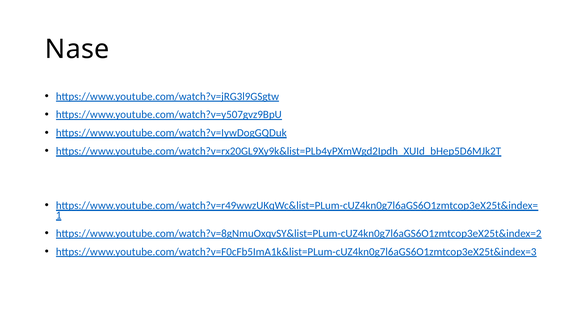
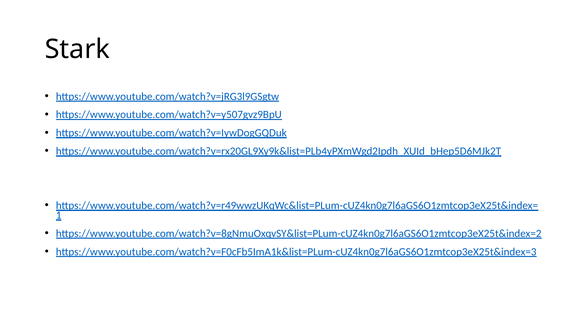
Nase: Nase -> Stark
